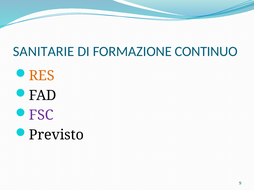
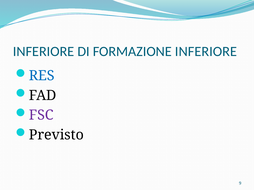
SANITARIE at (44, 52): SANITARIE -> INFERIORE
FORMAZIONE CONTINUO: CONTINUO -> INFERIORE
RES colour: orange -> blue
